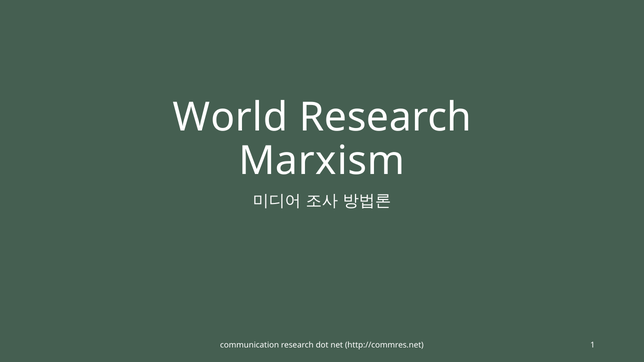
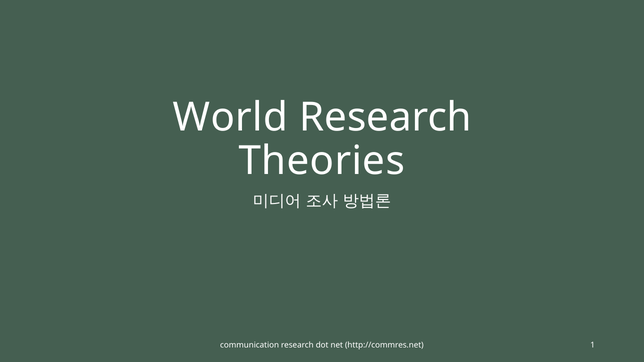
Marxism: Marxism -> Theories
